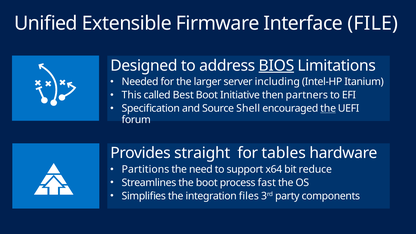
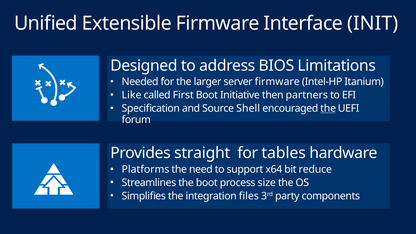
FILE: FILE -> INIT
BIOS underline: present -> none
server including: including -> firmware
This: This -> Like
Best: Best -> First
Partitions: Partitions -> Platforms
fast: fast -> size
